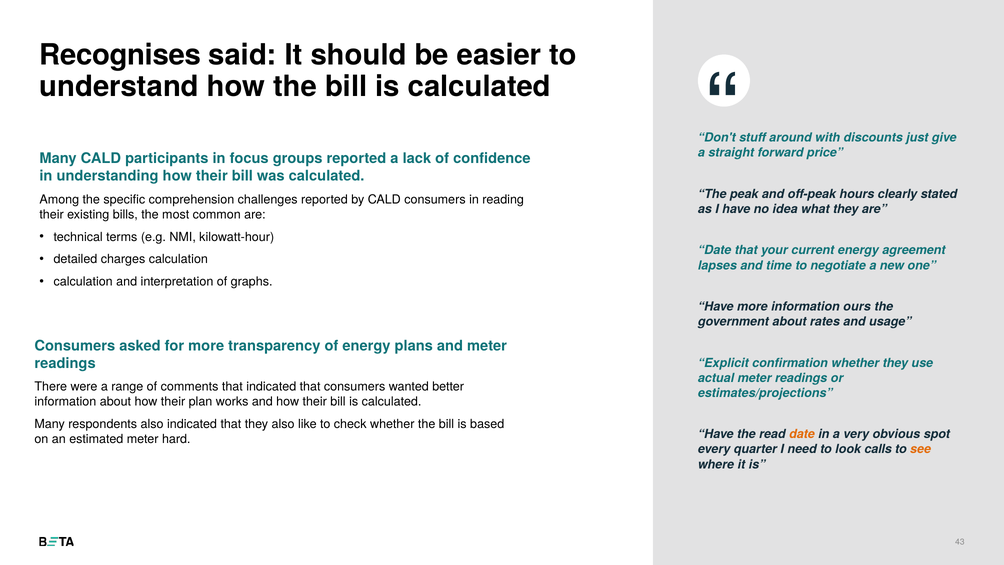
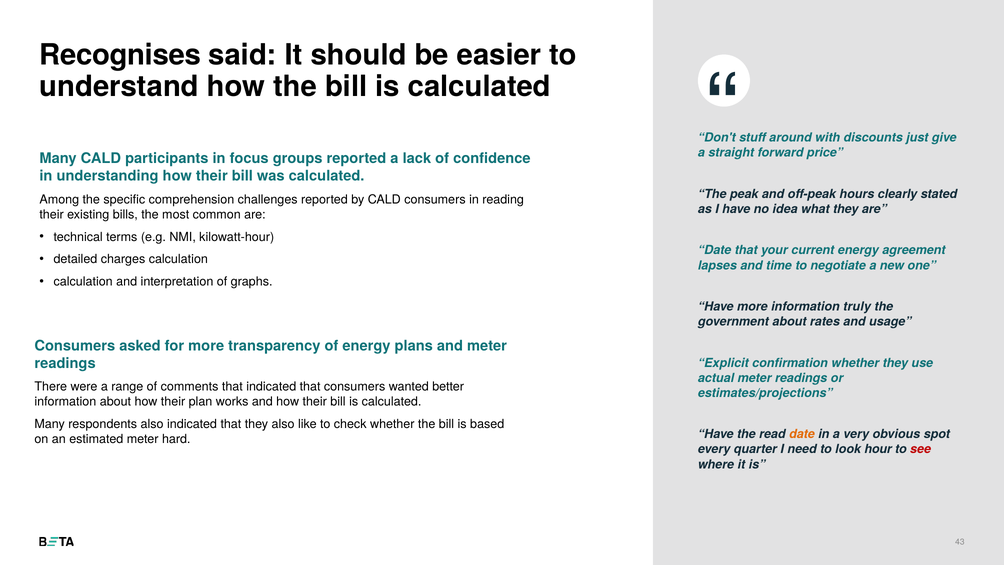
ours: ours -> truly
calls: calls -> hour
see colour: orange -> red
